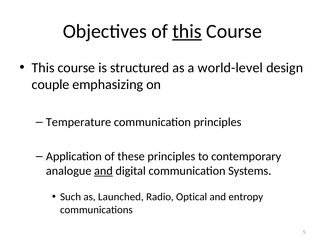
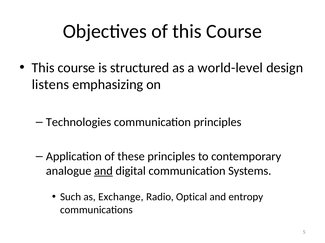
this at (187, 31) underline: present -> none
couple: couple -> listens
Temperature: Temperature -> Technologies
Launched: Launched -> Exchange
